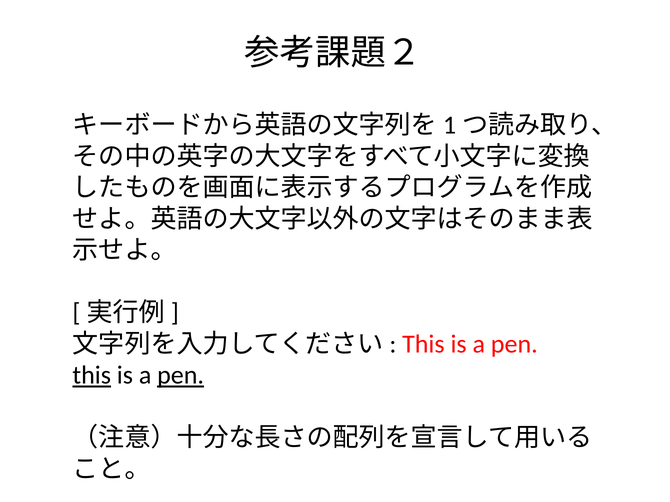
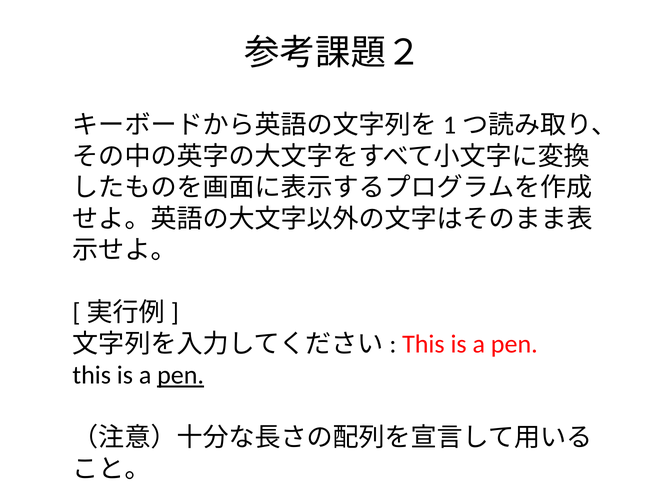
this at (92, 376) underline: present -> none
